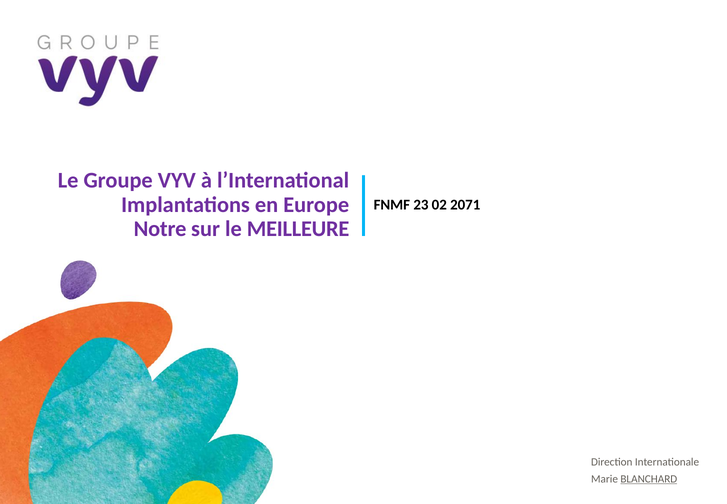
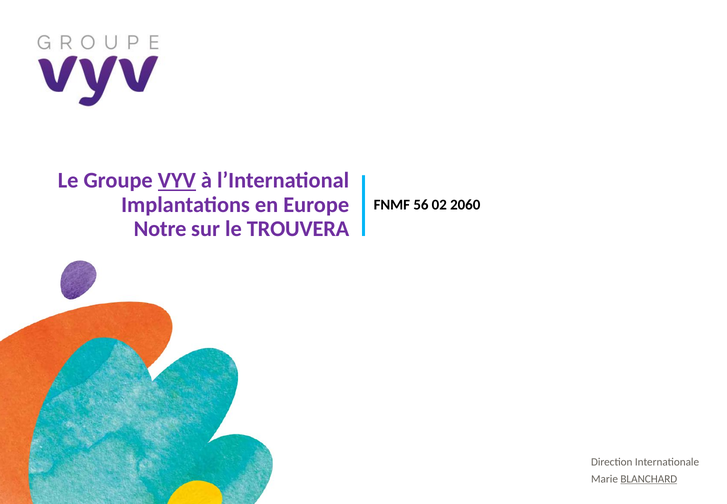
VYV underline: none -> present
23: 23 -> 56
2071: 2071 -> 2060
MEILLEURE: MEILLEURE -> TROUVERA
